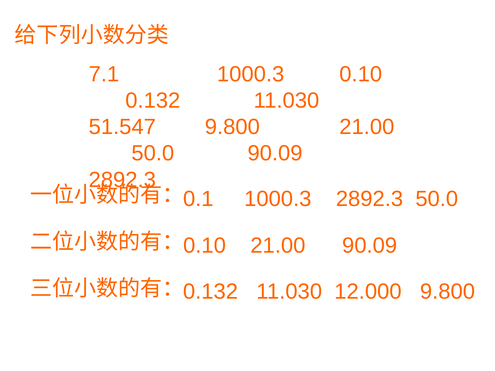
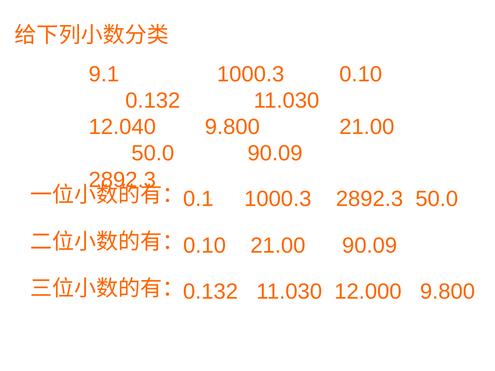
7.1: 7.1 -> 9.1
51.547: 51.547 -> 12.040
